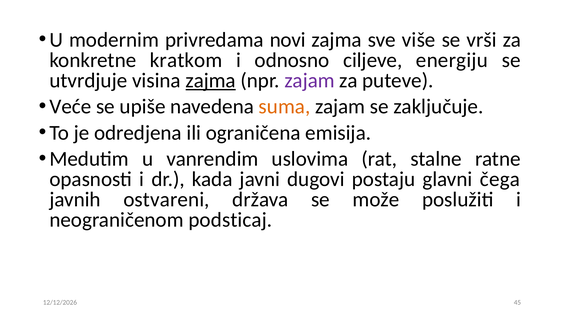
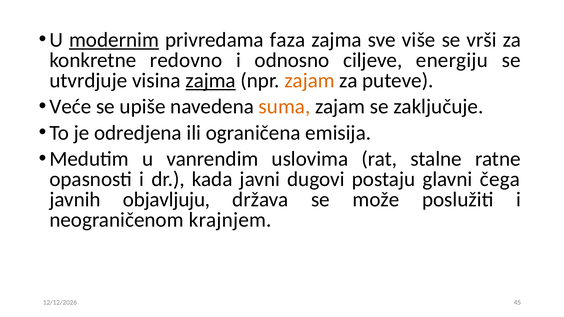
modernim underline: none -> present
novi: novi -> faza
kratkom: kratkom -> redovno
zajam at (309, 81) colour: purple -> orange
ostvareni: ostvareni -> objavljuju
podsticaj: podsticaj -> krajnjem
